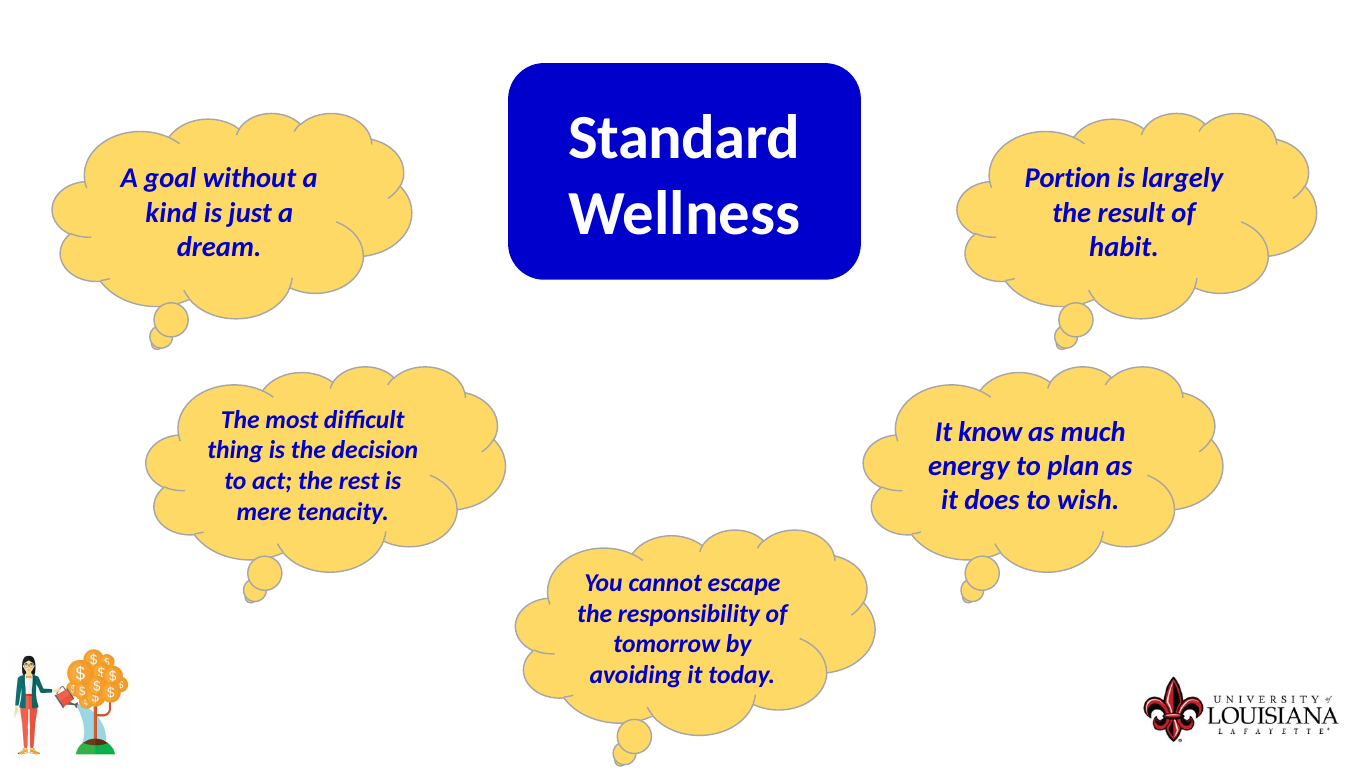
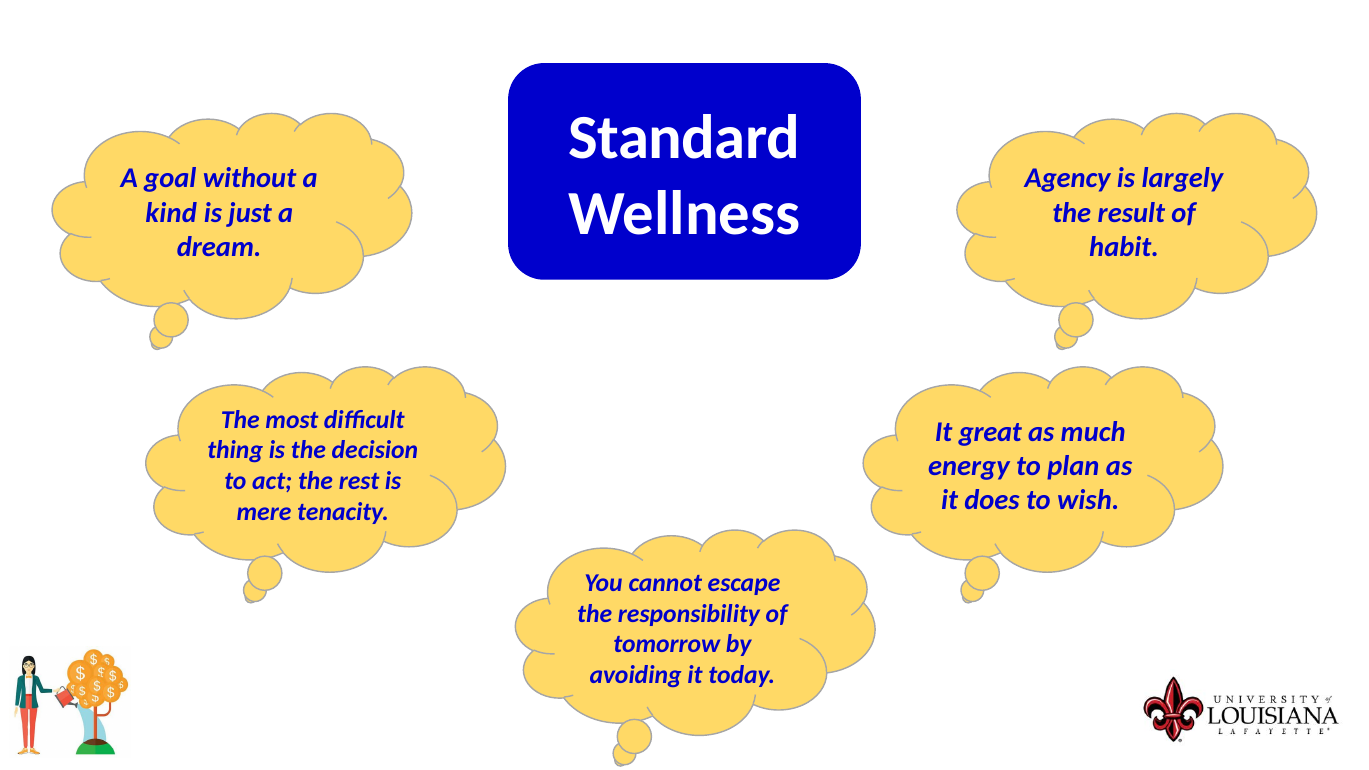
Portion: Portion -> Agency
know: know -> great
